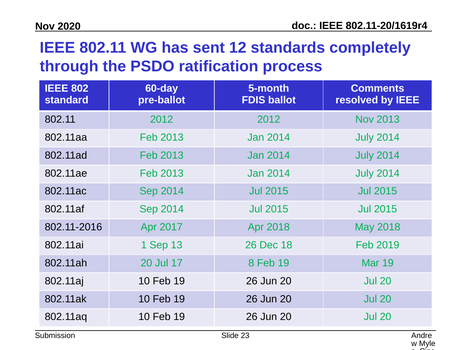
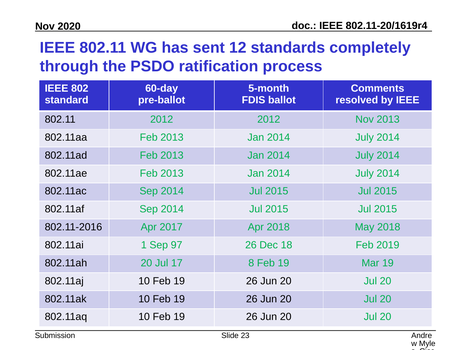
13: 13 -> 97
